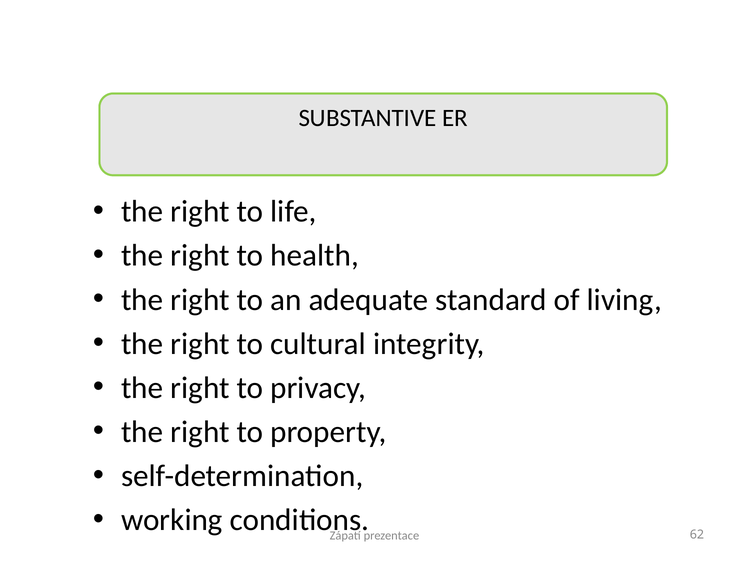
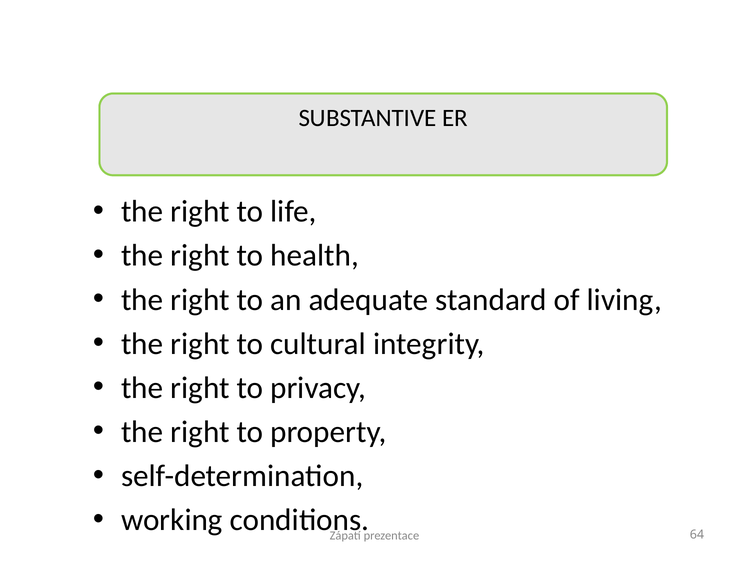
62: 62 -> 64
